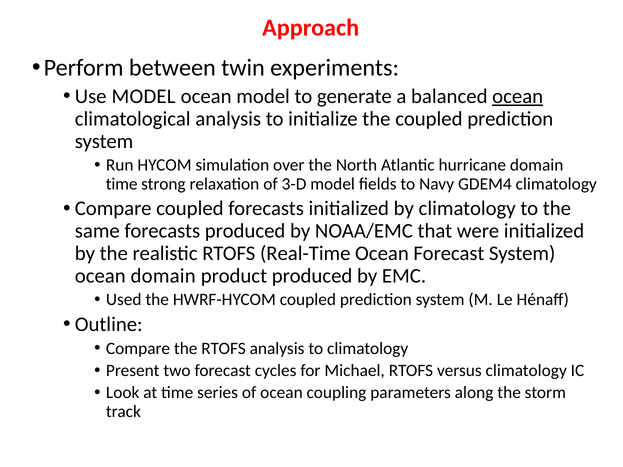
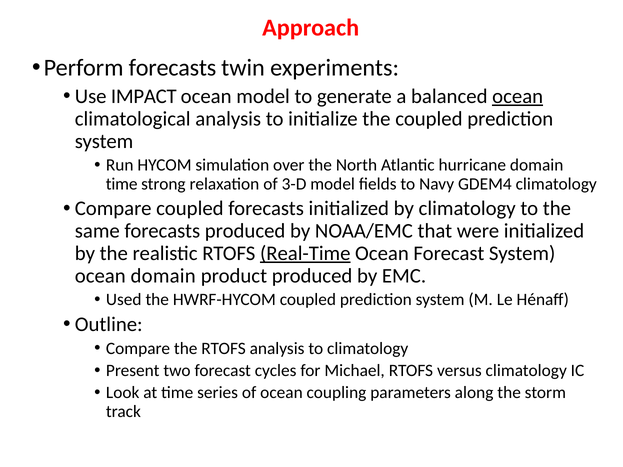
Perform between: between -> forecasts
Use MODEL: MODEL -> IMPACT
Real-Time underline: none -> present
